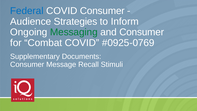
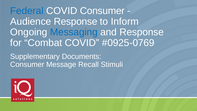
Audience Strategies: Strategies -> Response
Messaging colour: green -> blue
and Consumer: Consumer -> Response
